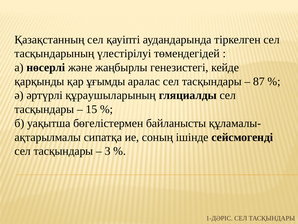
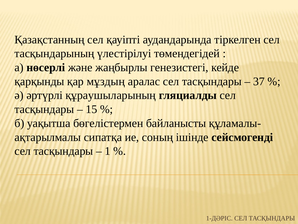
ұғымды: ұғымды -> мұздың
87: 87 -> 37
3: 3 -> 1
